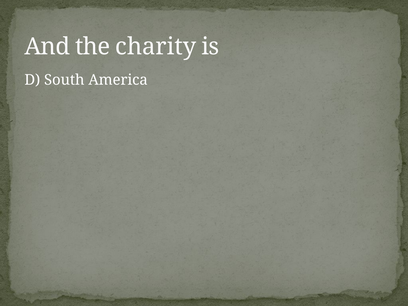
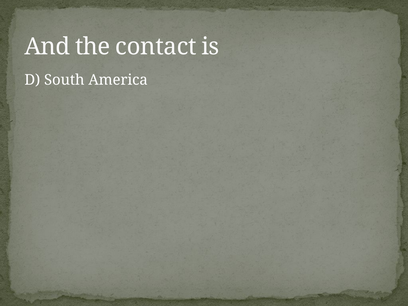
charity: charity -> contact
